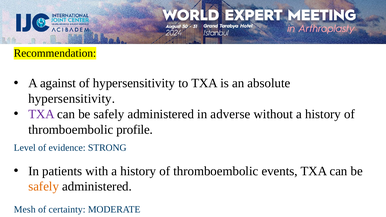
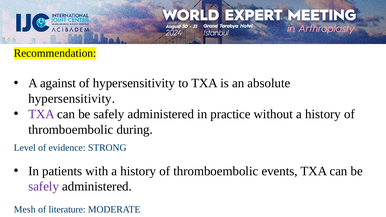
adverse: adverse -> practice
profile: profile -> during
safely at (44, 187) colour: orange -> purple
certainty: certainty -> literature
